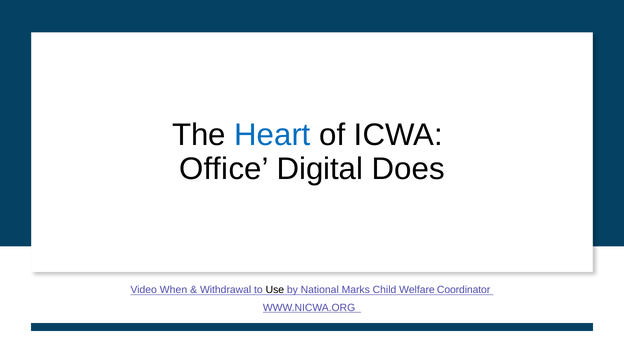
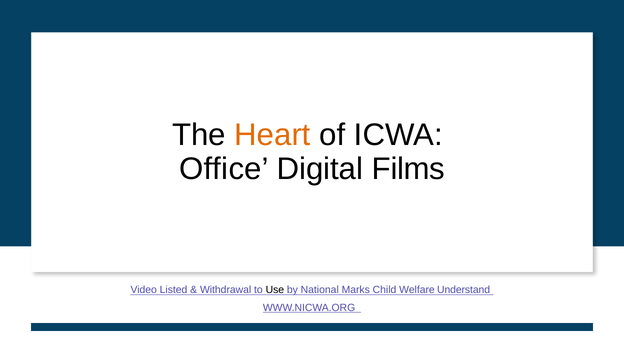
Heart colour: blue -> orange
Does: Does -> Films
When: When -> Listed
Coordinator: Coordinator -> Understand
